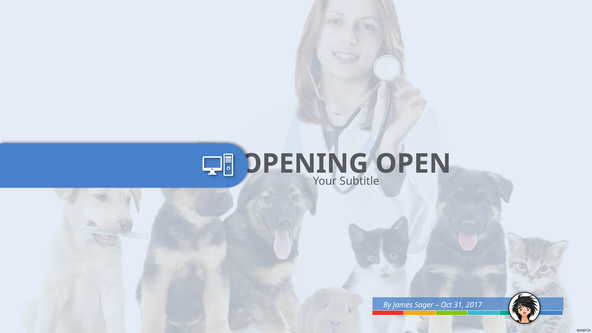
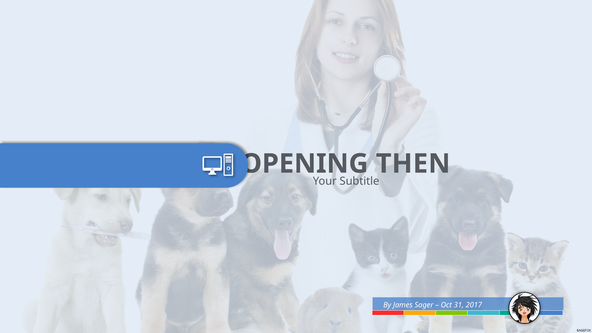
OPEN: OPEN -> THEN
